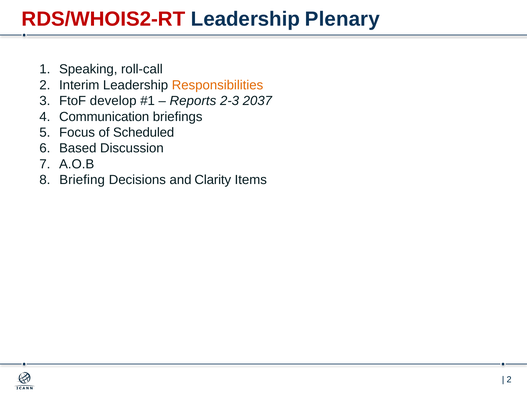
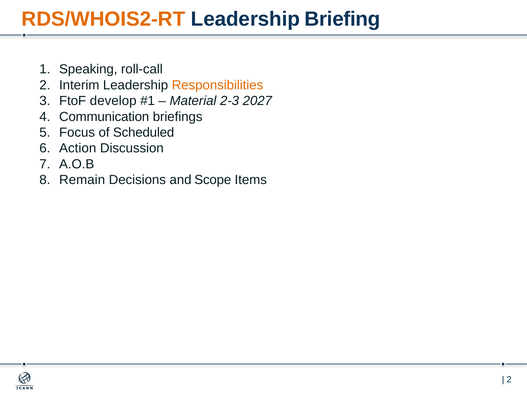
RDS/WHOIS2-RT colour: red -> orange
Plenary: Plenary -> Briefing
Reports: Reports -> Material
2037: 2037 -> 2027
Based: Based -> Action
Briefing: Briefing -> Remain
Clarity: Clarity -> Scope
